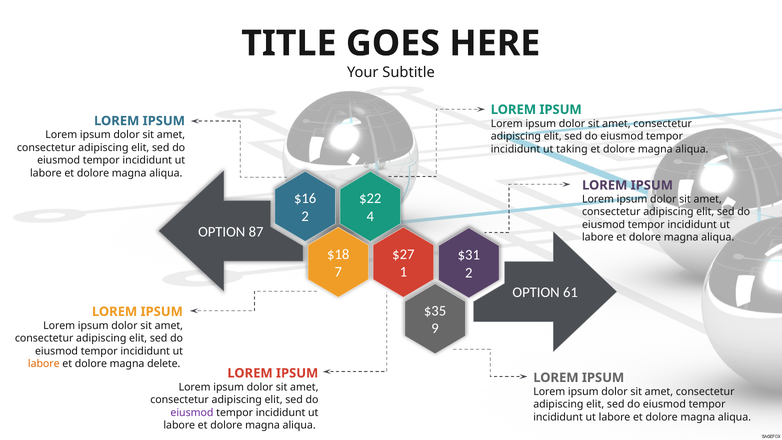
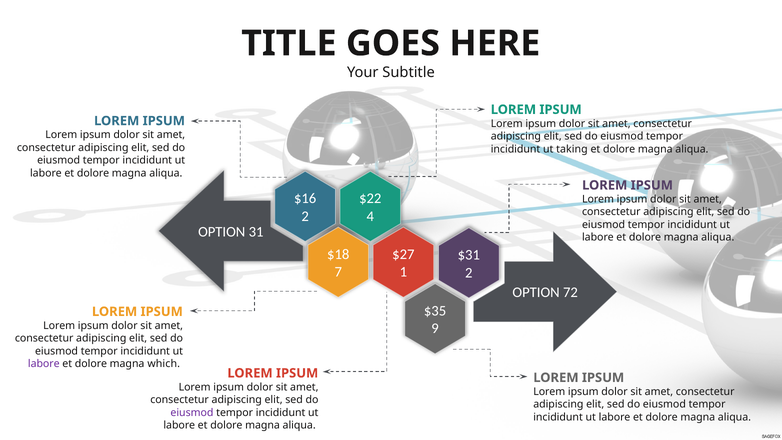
87: 87 -> 31
61: 61 -> 72
labore at (44, 364) colour: orange -> purple
delete: delete -> which
